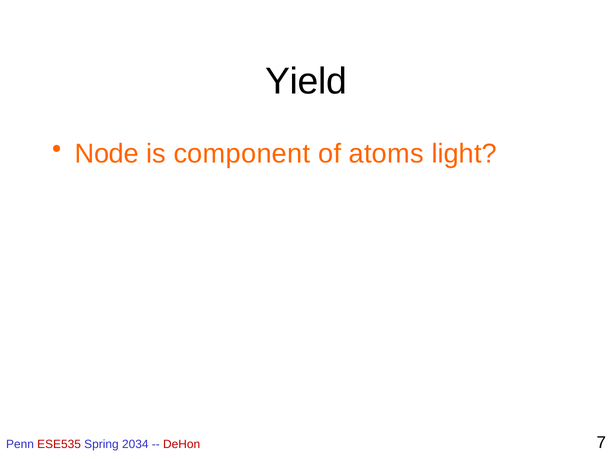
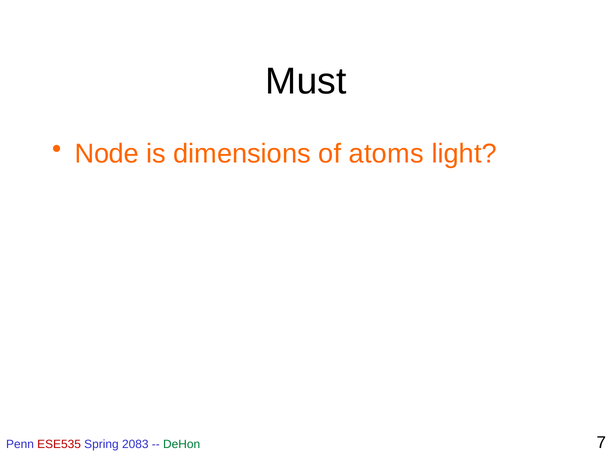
Yield: Yield -> Must
component: component -> dimensions
2034: 2034 -> 2083
DeHon colour: red -> green
